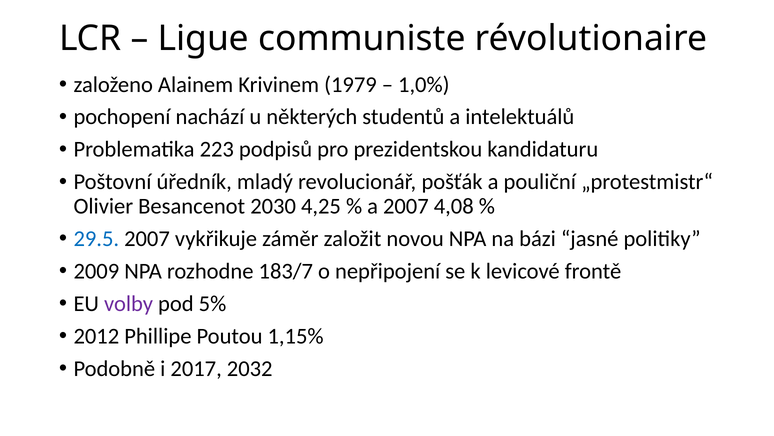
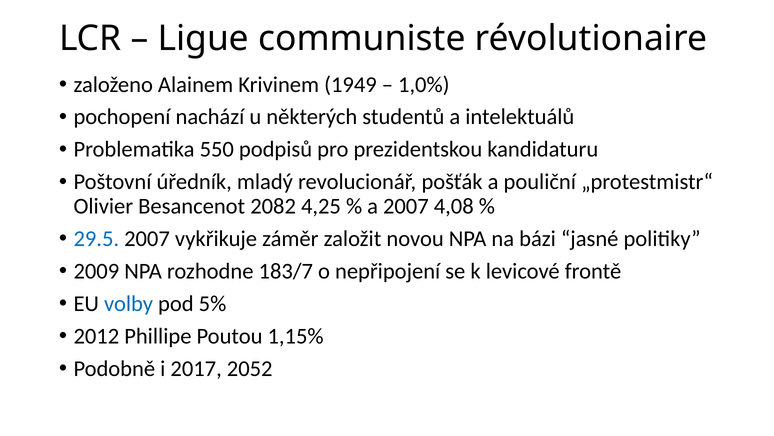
1979: 1979 -> 1949
223: 223 -> 550
2030: 2030 -> 2082
volby colour: purple -> blue
2032: 2032 -> 2052
